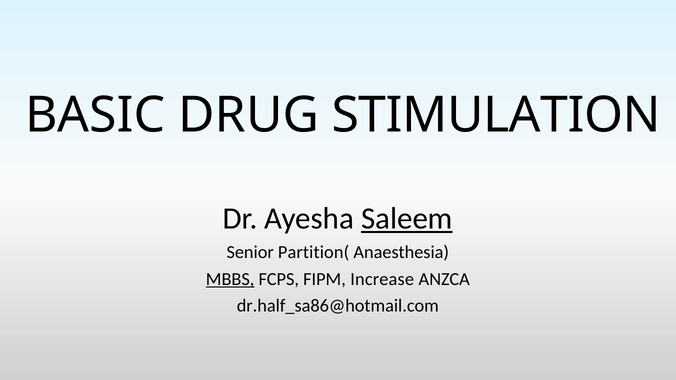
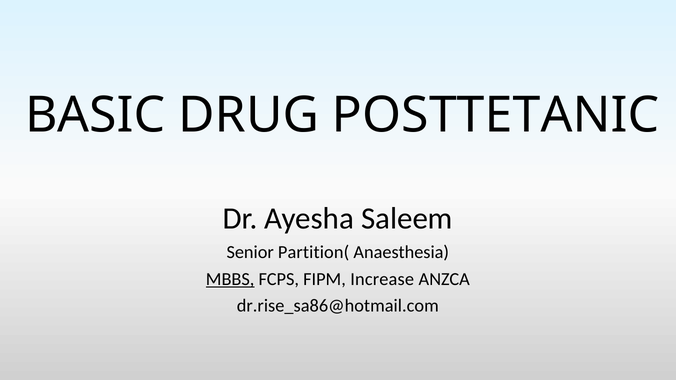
STIMULATION: STIMULATION -> POSTTETANIC
Saleem underline: present -> none
dr.half_sa86@hotmail.com: dr.half_sa86@hotmail.com -> dr.rise_sa86@hotmail.com
